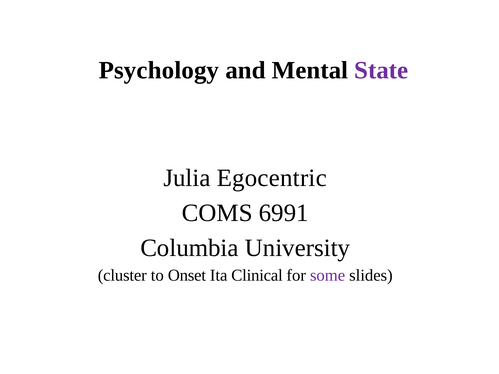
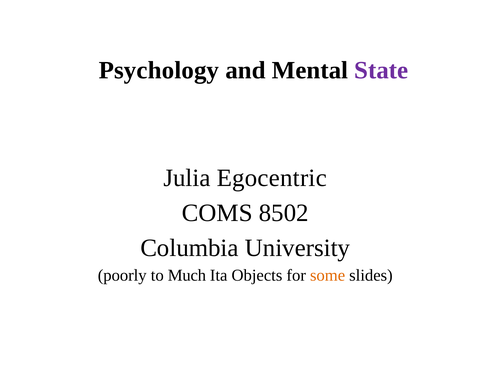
6991: 6991 -> 8502
cluster: cluster -> poorly
Onset: Onset -> Much
Clinical: Clinical -> Objects
some colour: purple -> orange
